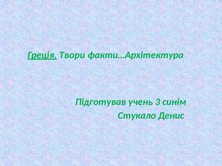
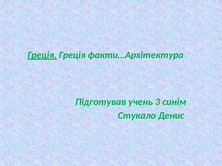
Твори at (72, 55): Твори -> Греція
